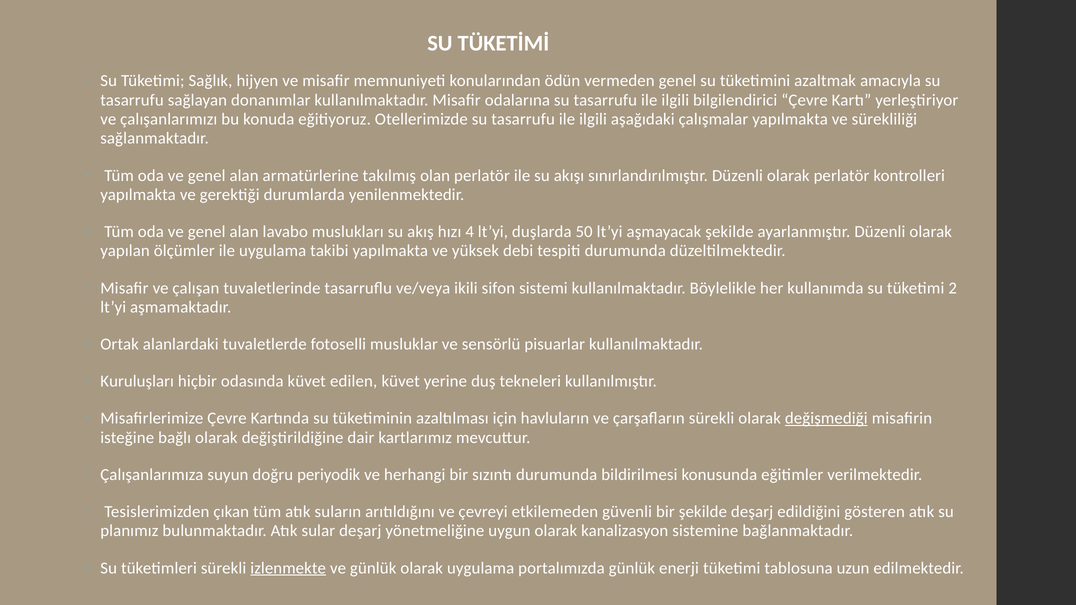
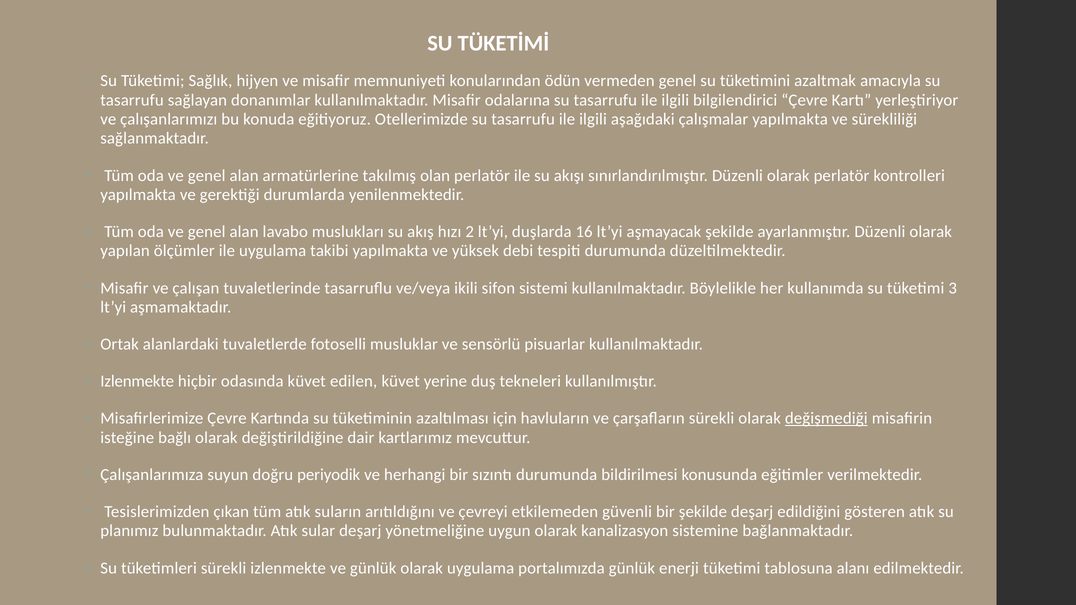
4: 4 -> 2
50: 50 -> 16
2: 2 -> 3
Kuruluşları at (137, 381): Kuruluşları -> Izlenmekte
izlenmekte at (288, 568) underline: present -> none
uzun: uzun -> alanı
